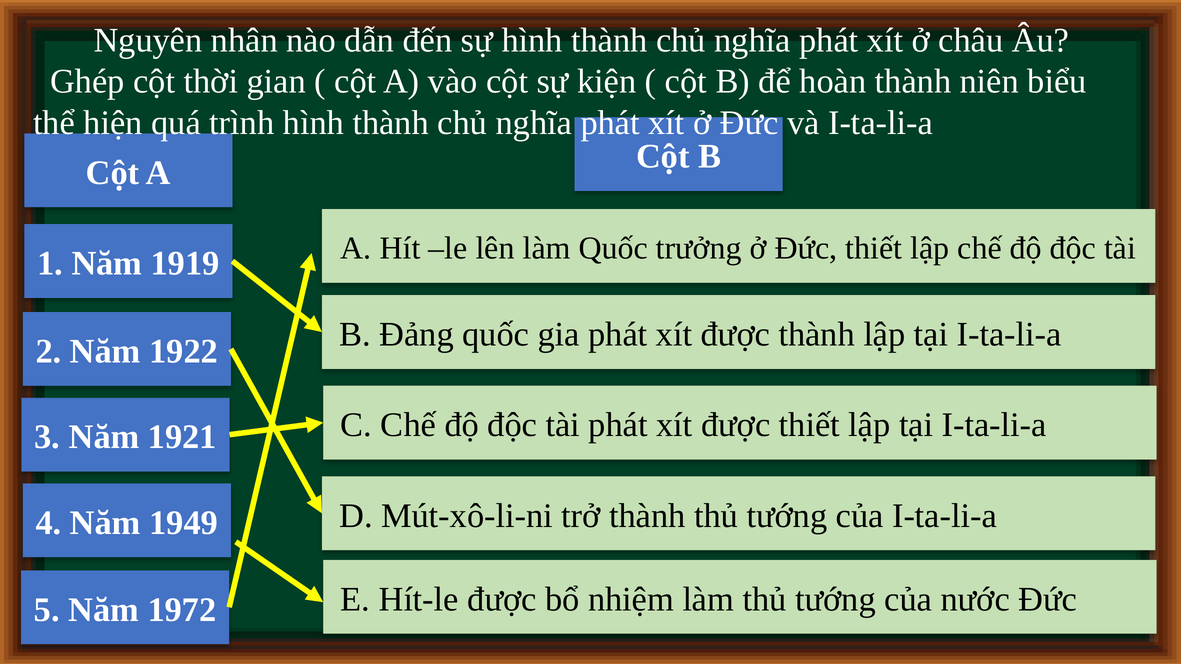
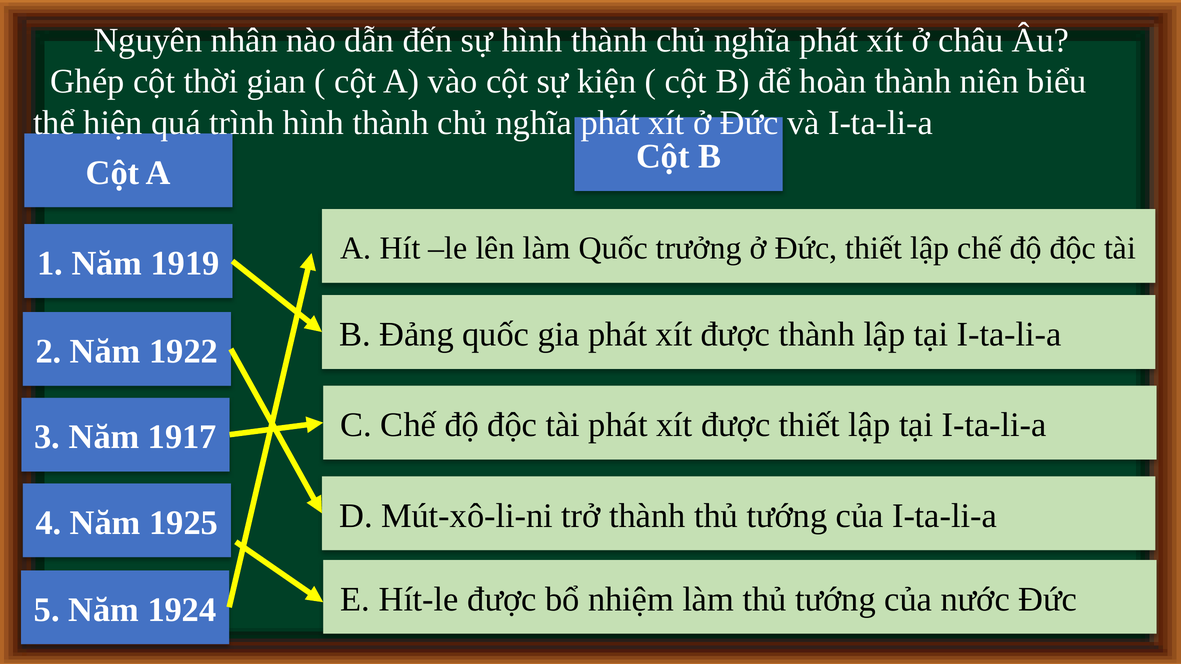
1921: 1921 -> 1917
1949: 1949 -> 1925
1972: 1972 -> 1924
